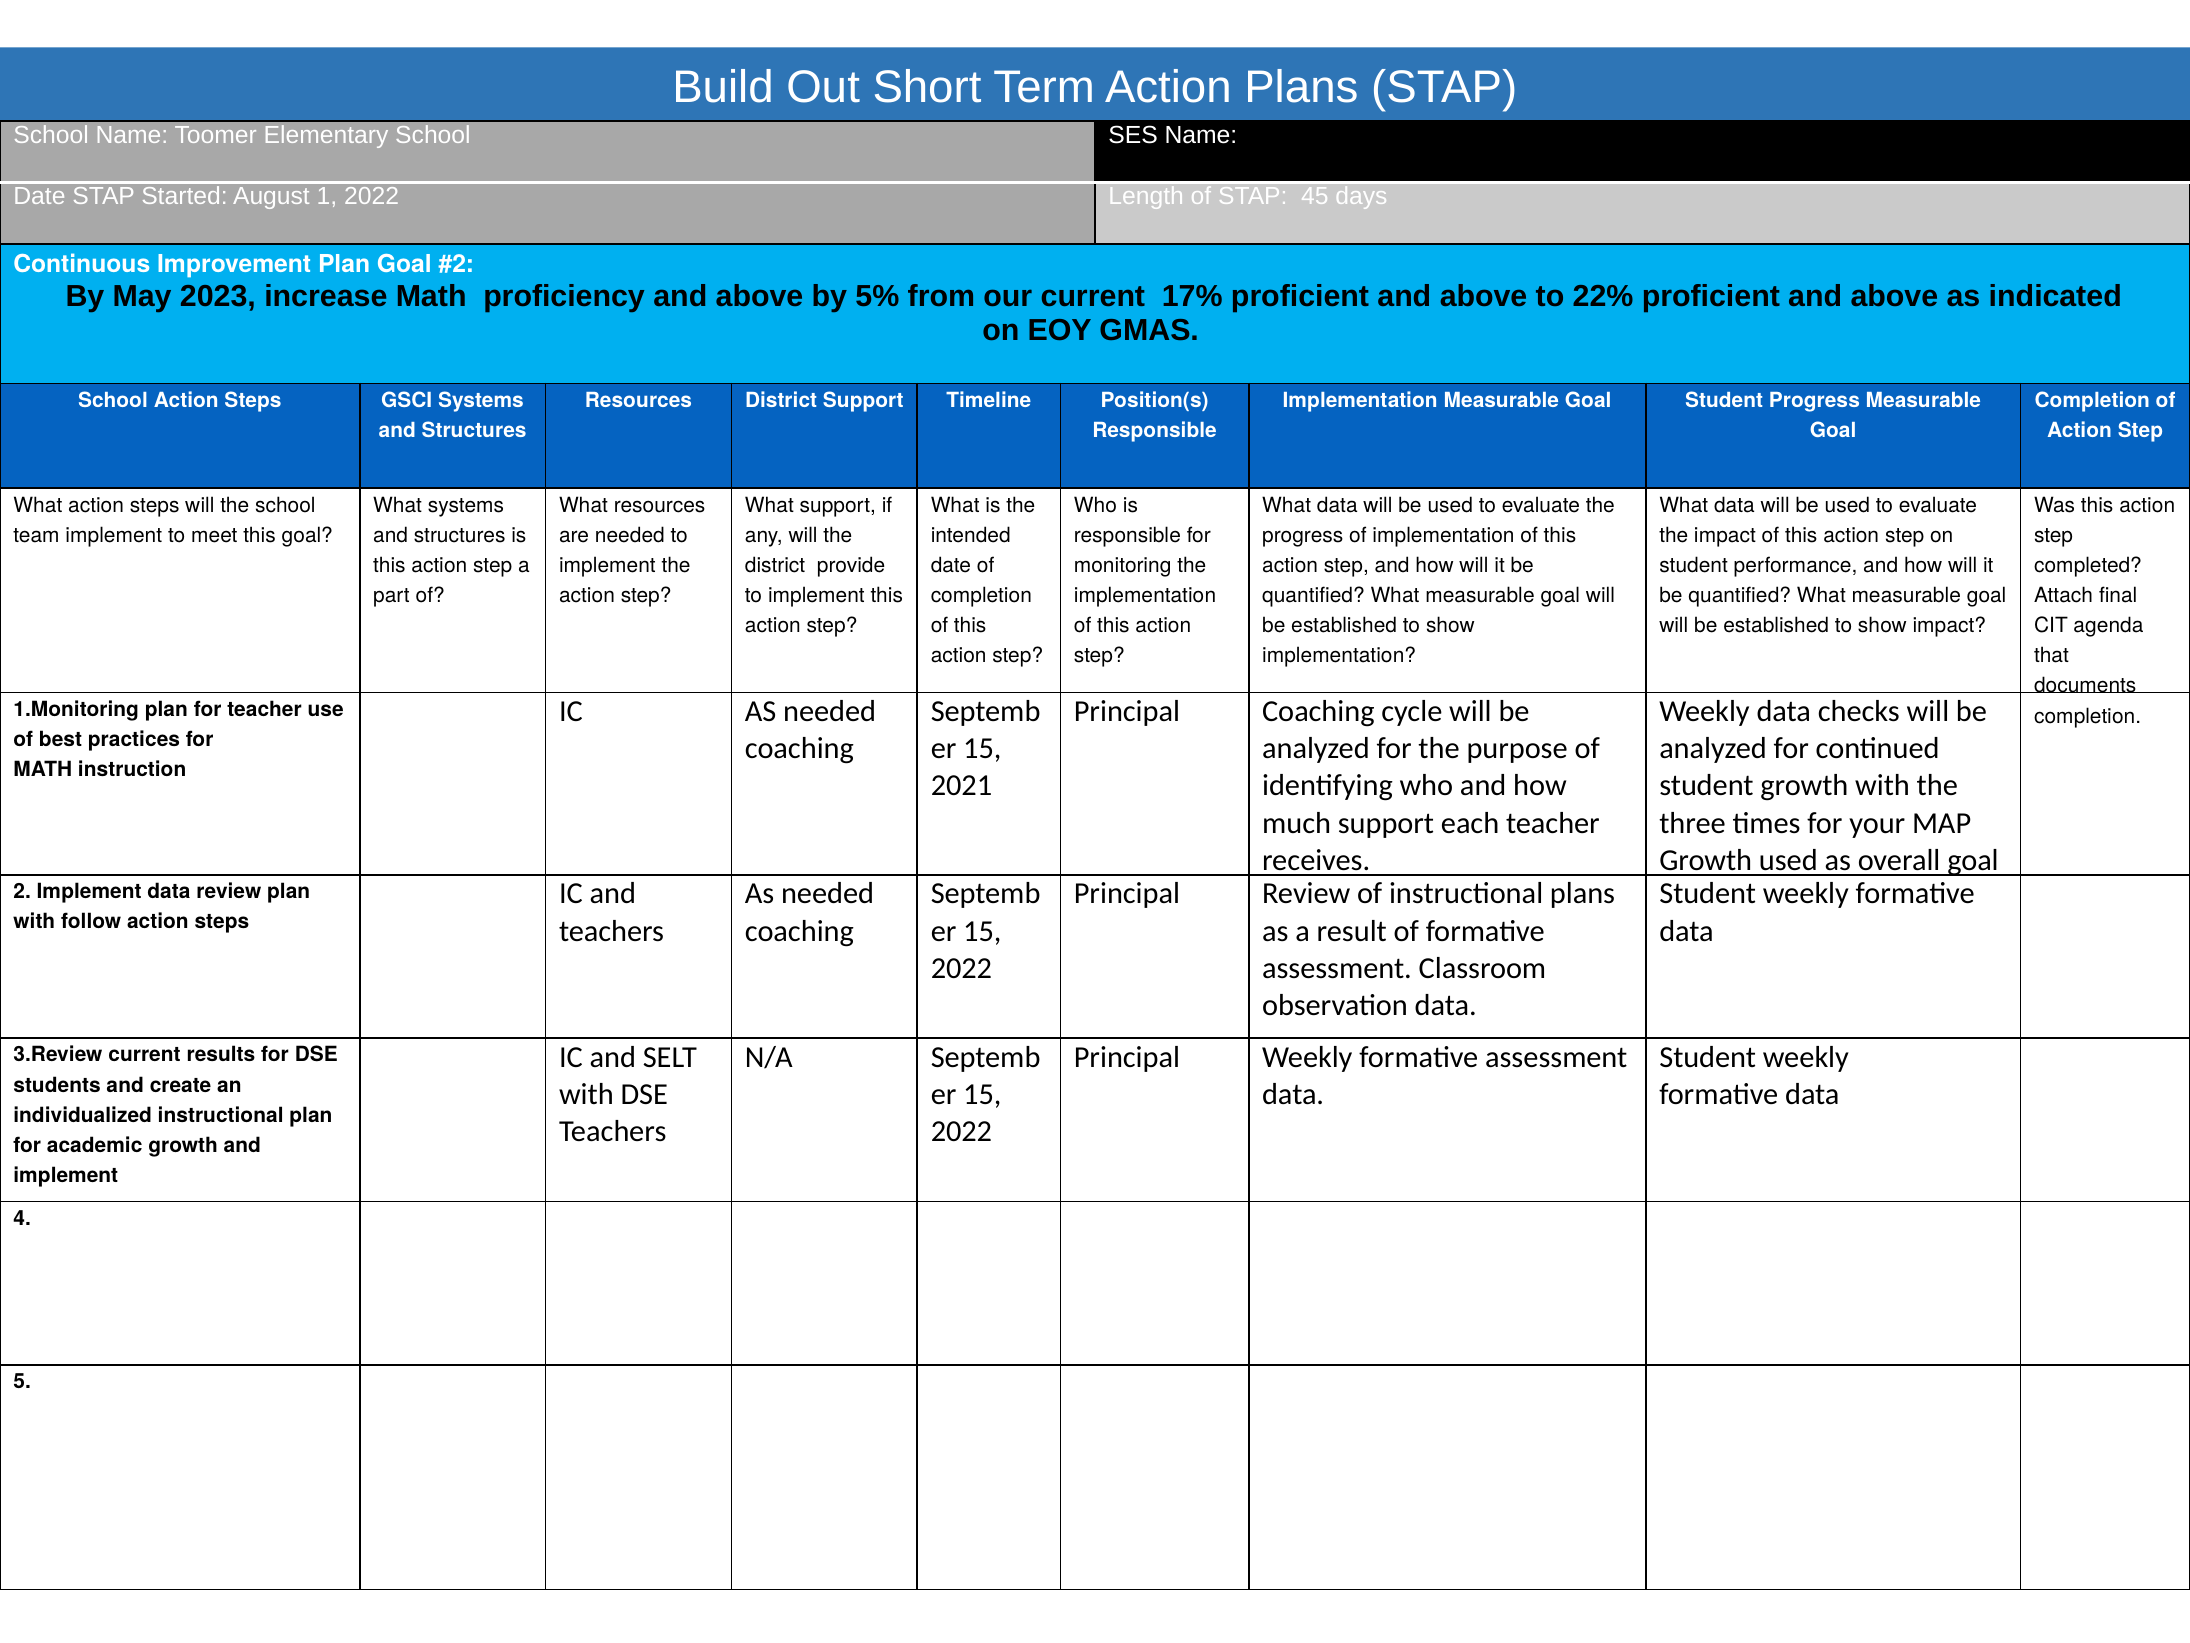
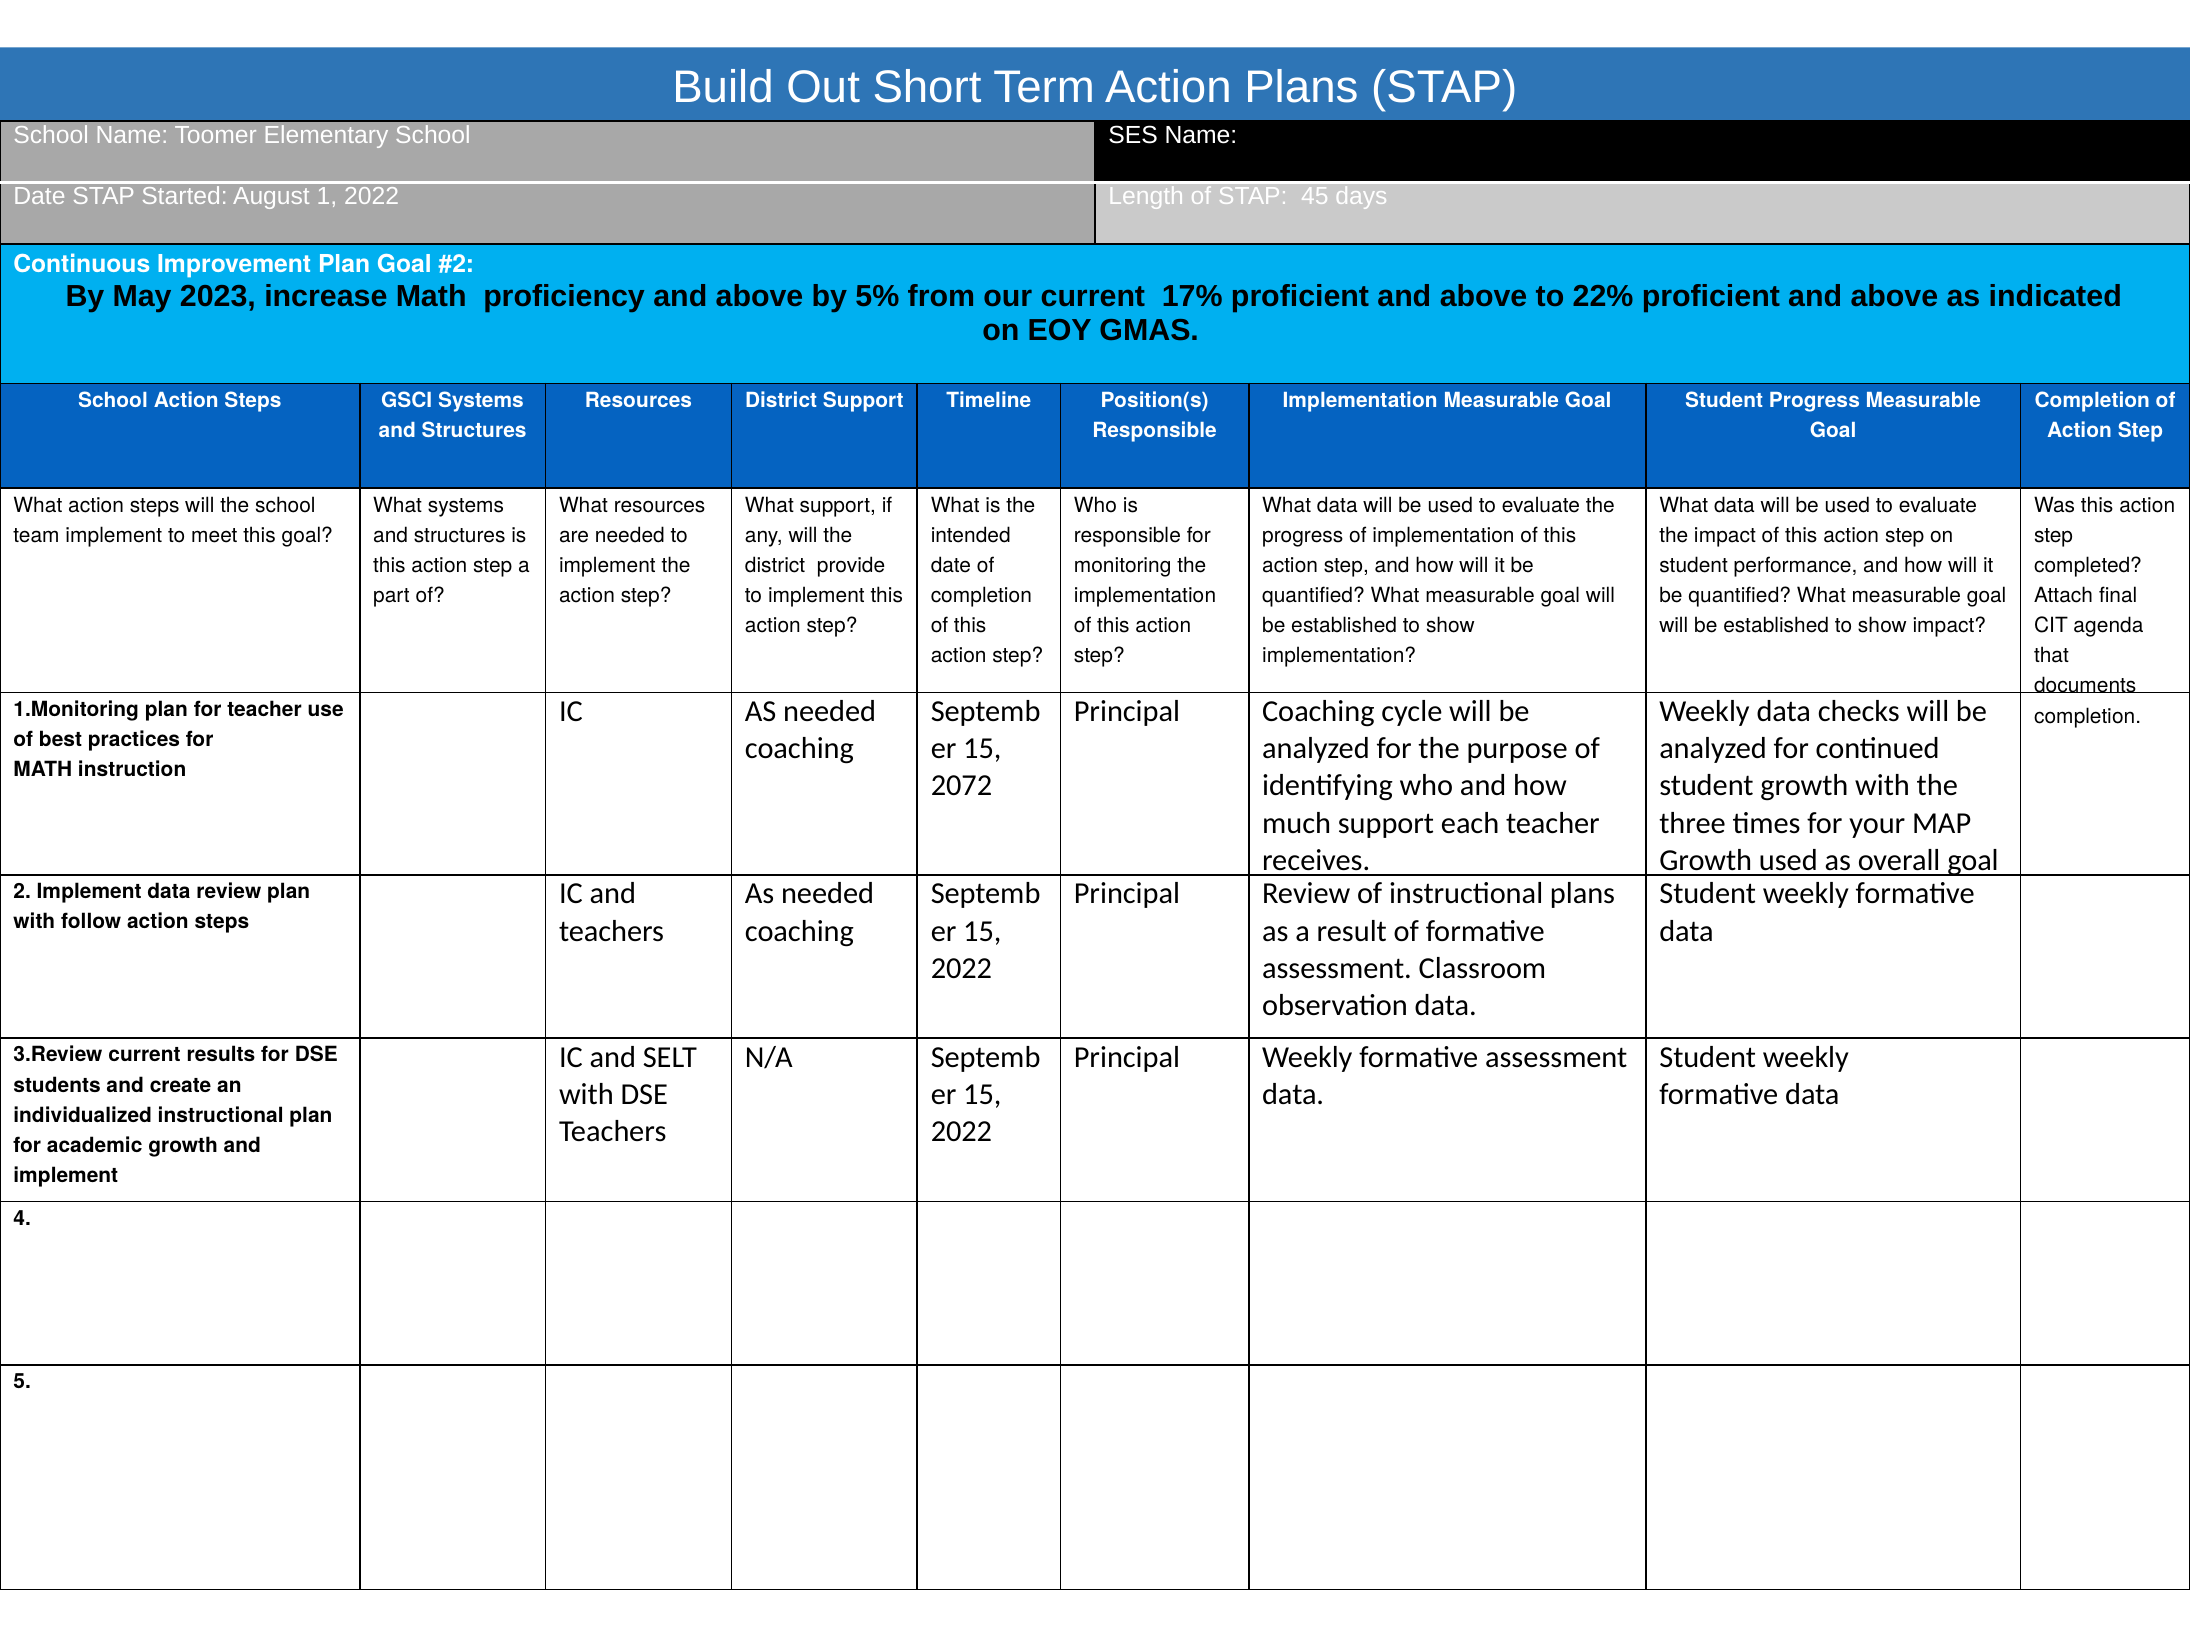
2021: 2021 -> 2072
